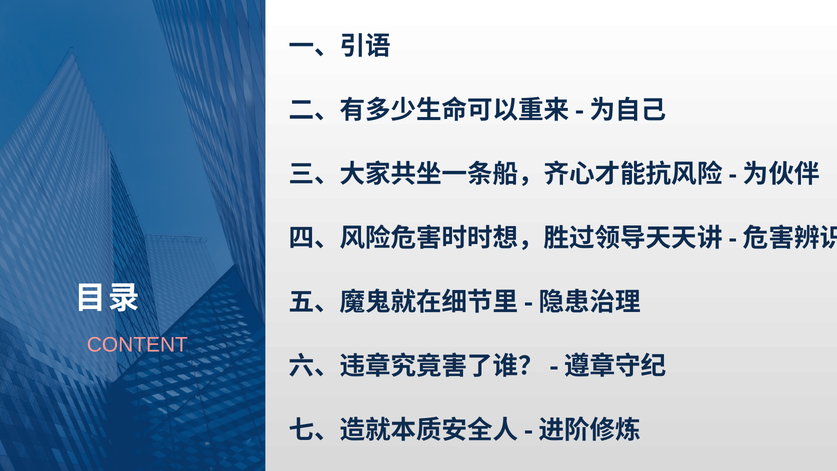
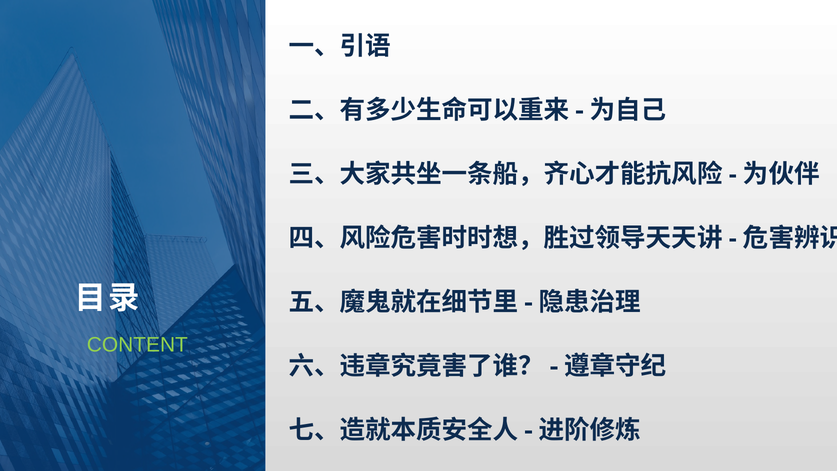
CONTENT colour: pink -> light green
